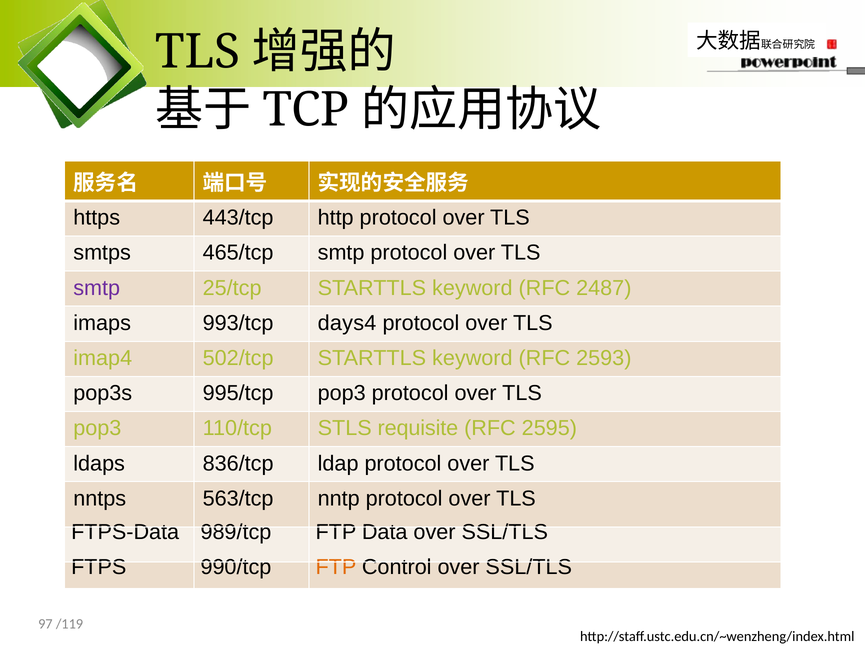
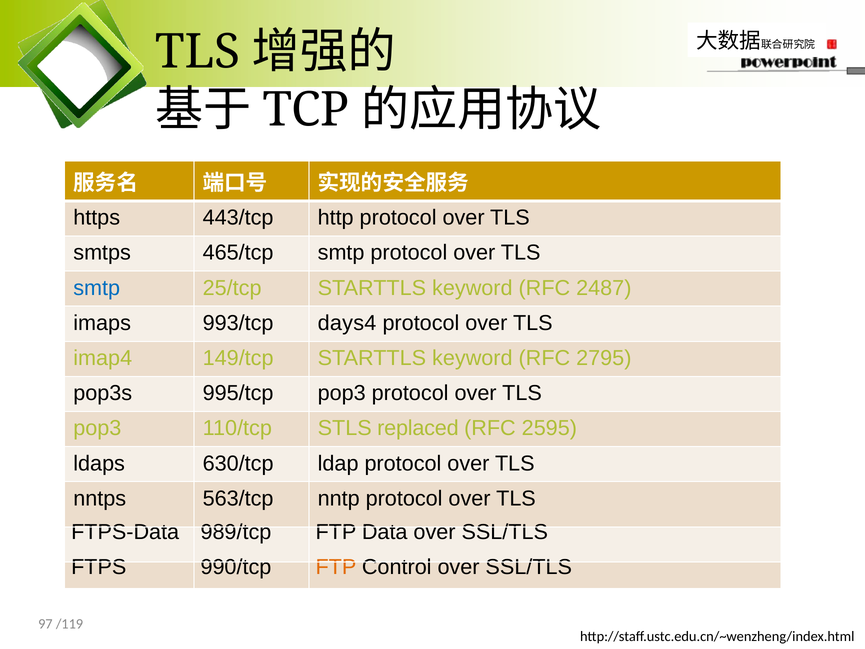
smtp at (97, 288) colour: purple -> blue
502/tcp: 502/tcp -> 149/tcp
2593: 2593 -> 2795
requisite: requisite -> replaced
836/tcp: 836/tcp -> 630/tcp
